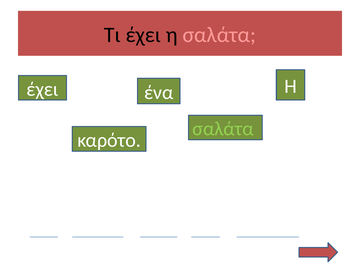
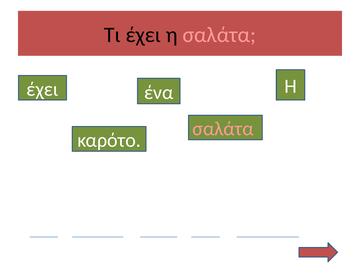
σαλάτα at (223, 129) colour: light green -> pink
